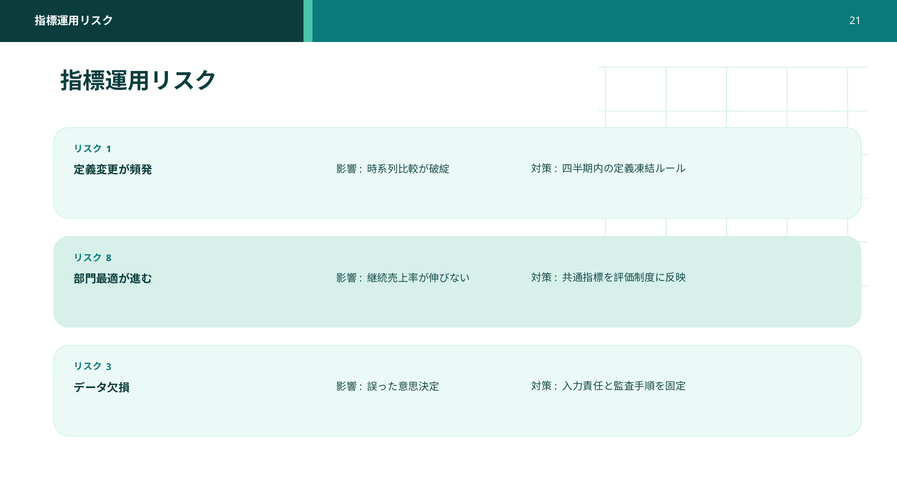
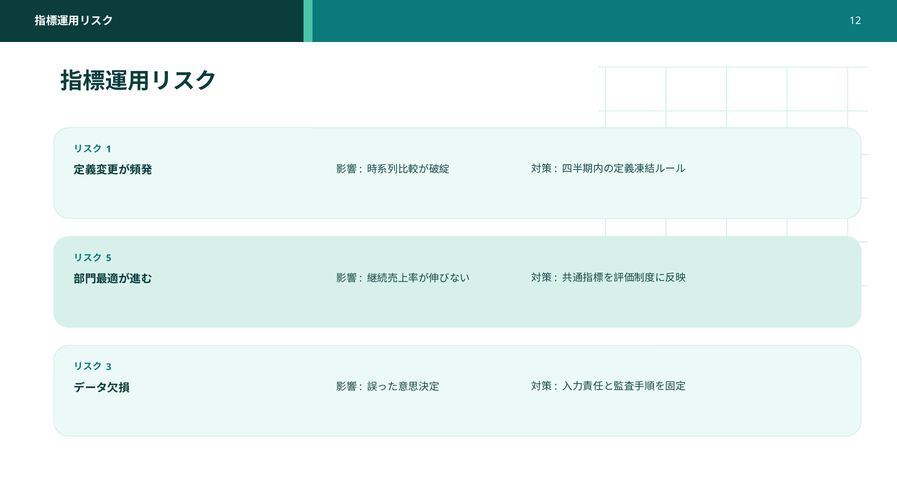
21: 21 -> 12
8: 8 -> 5
